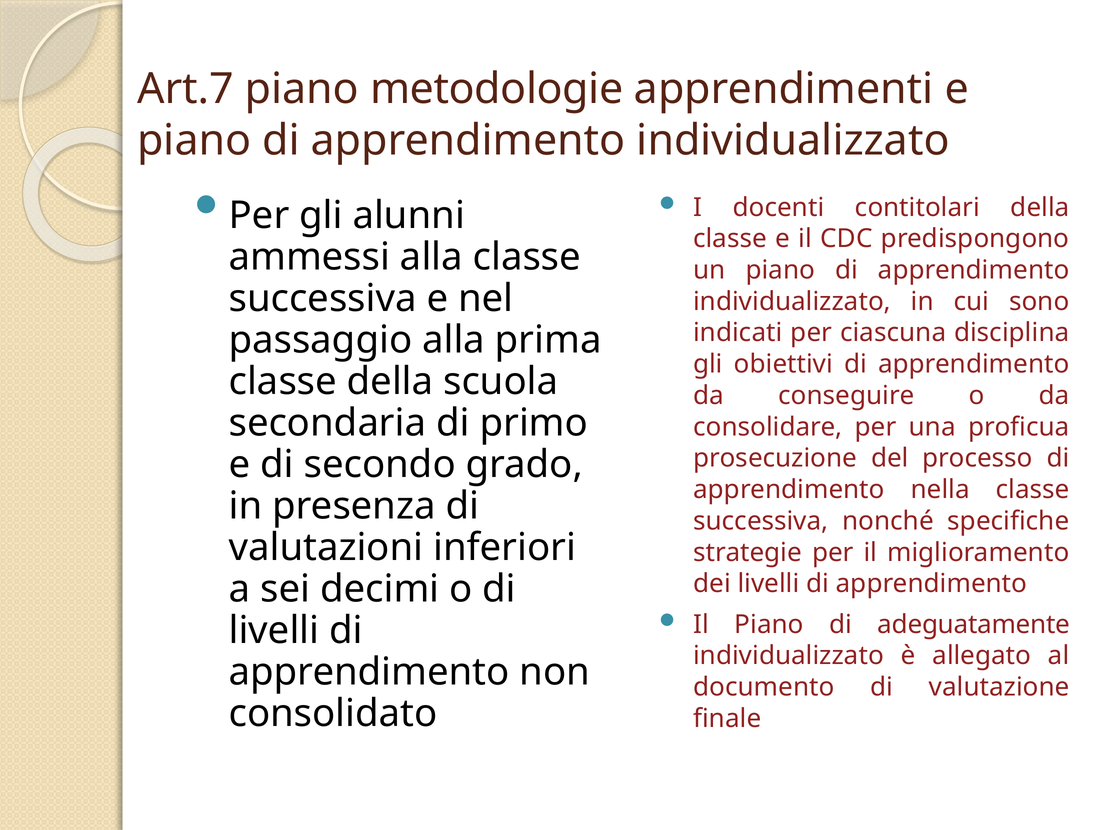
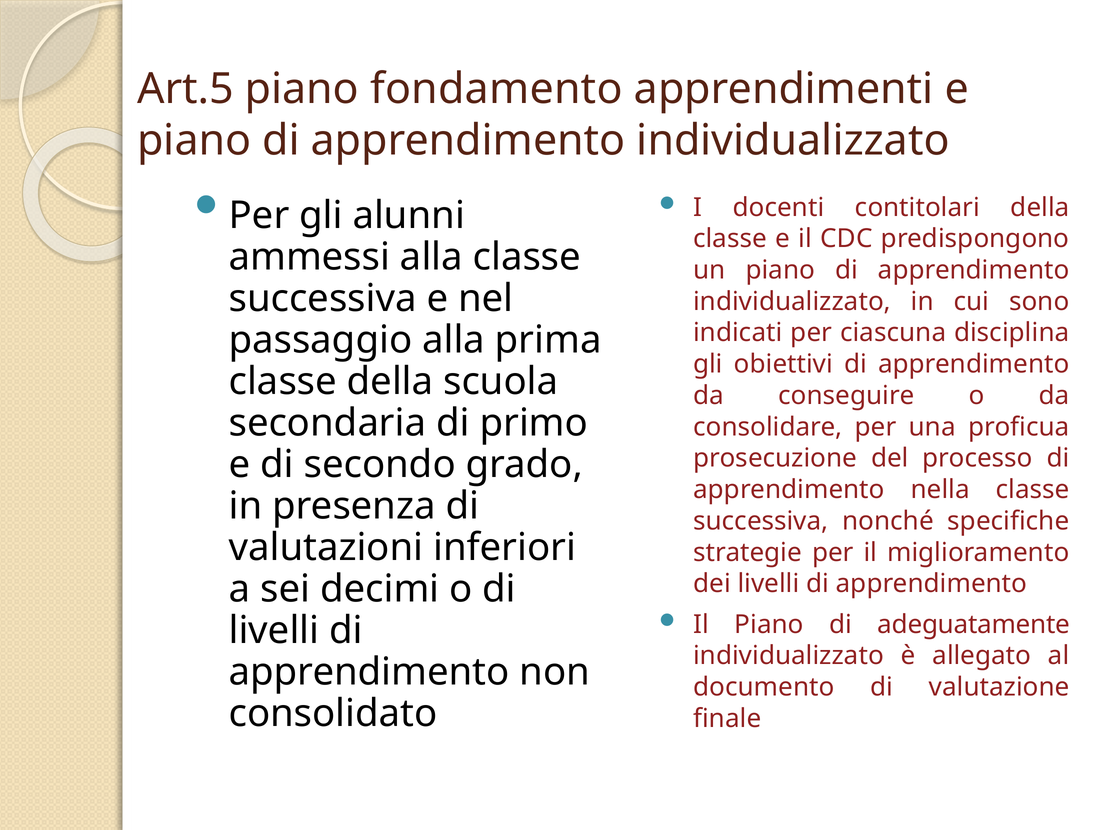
Art.7: Art.7 -> Art.5
metodologie: metodologie -> fondamento
